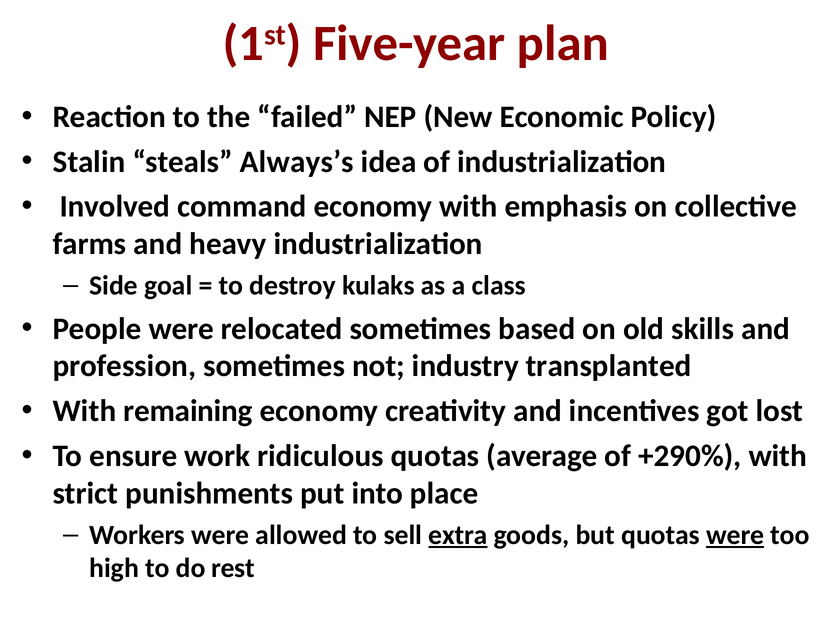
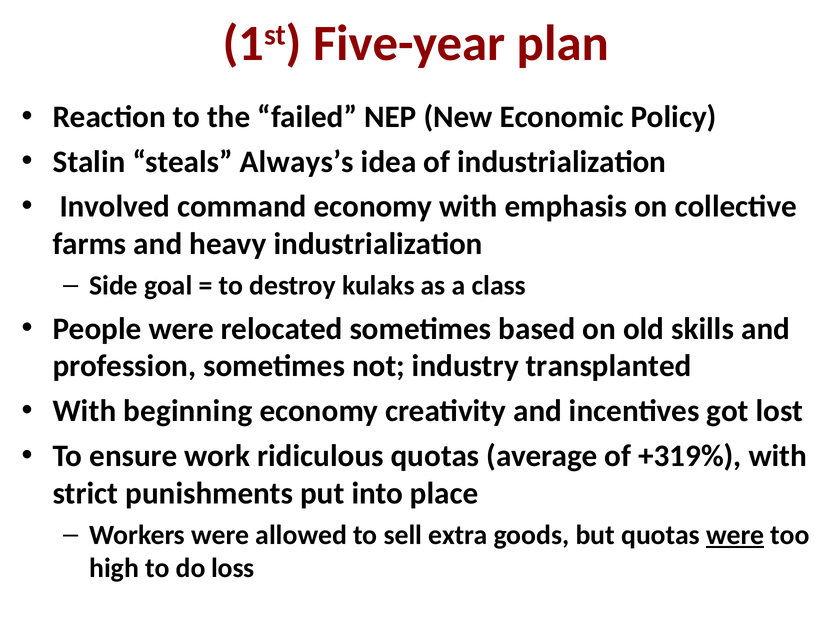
remaining: remaining -> beginning
+290%: +290% -> +319%
extra underline: present -> none
rest: rest -> loss
